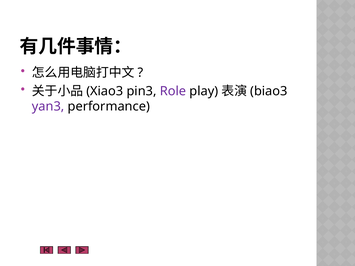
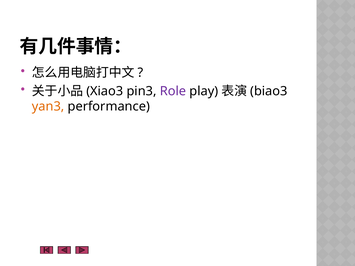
yan3 colour: purple -> orange
